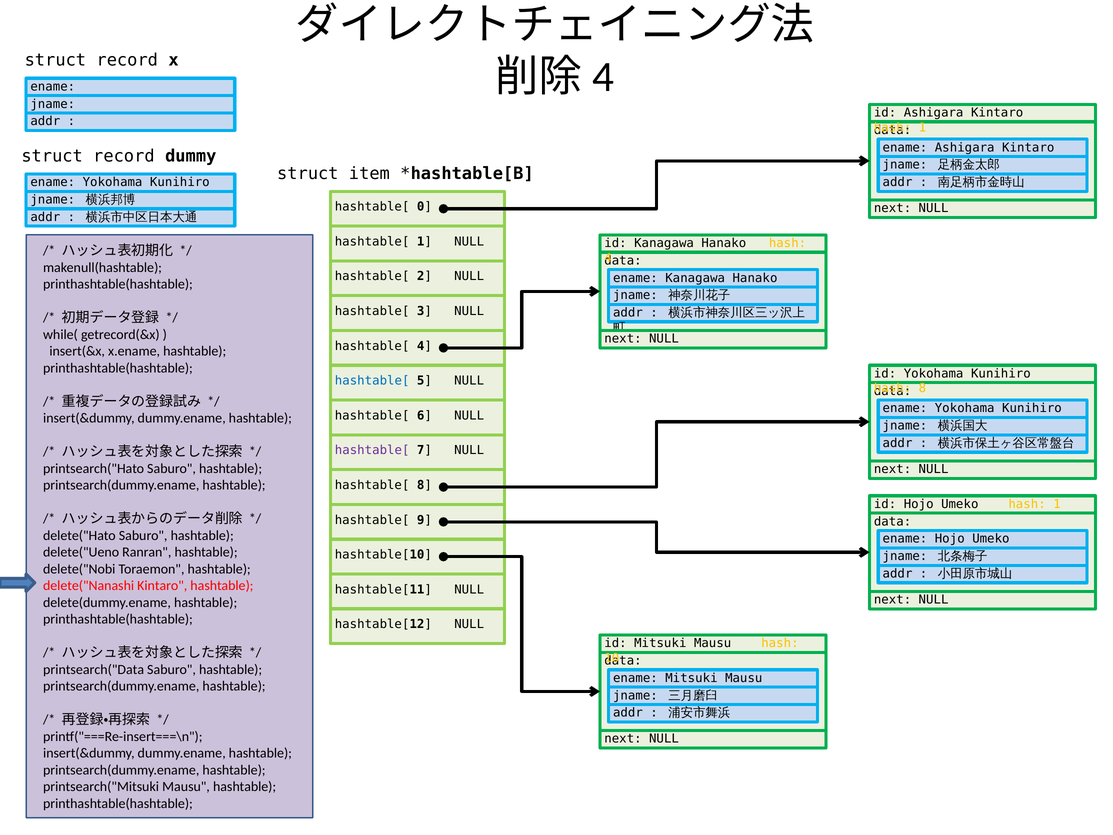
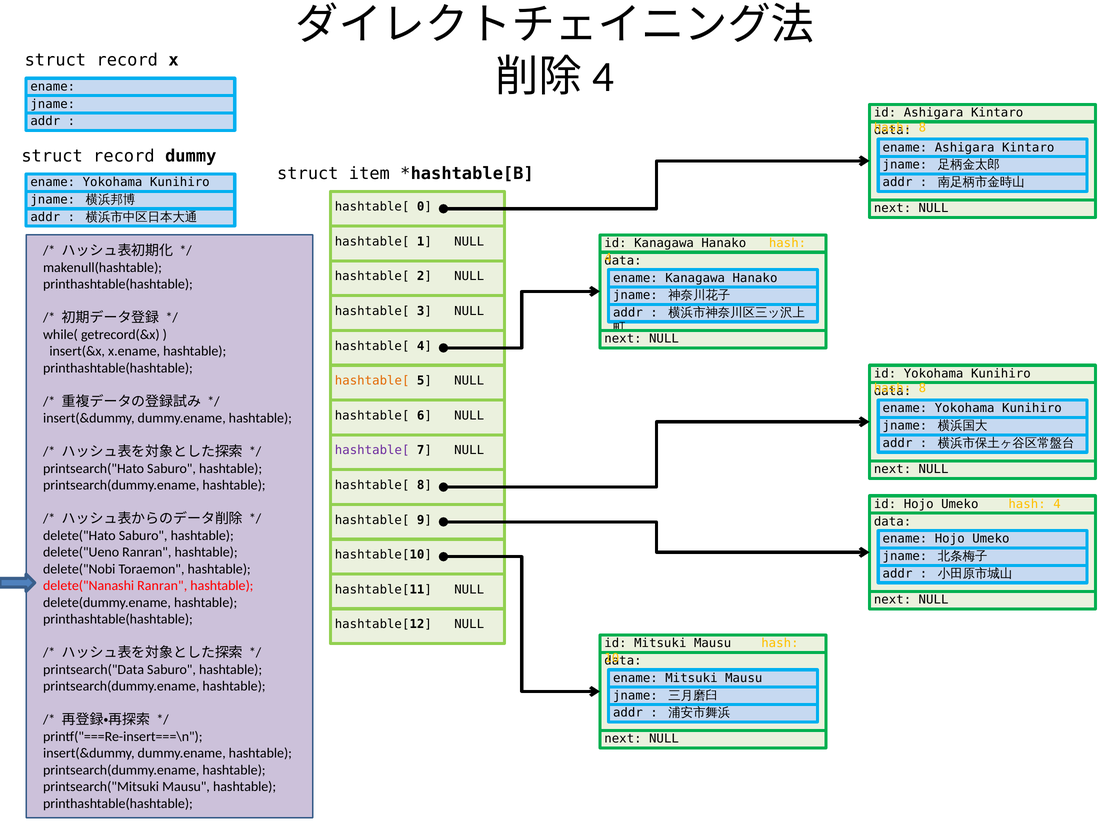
1 at (922, 127): 1 -> 8
hashtable[ at (372, 381) colour: blue -> orange
Umeko hash 1: 1 -> 4
delete("Nanashi Kintaro: Kintaro -> Ranran
